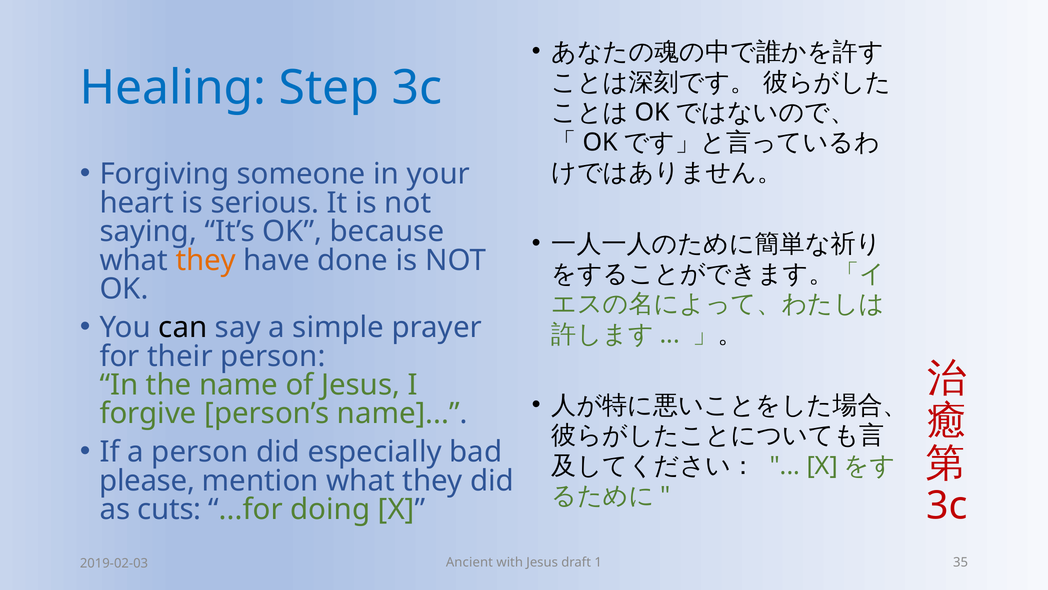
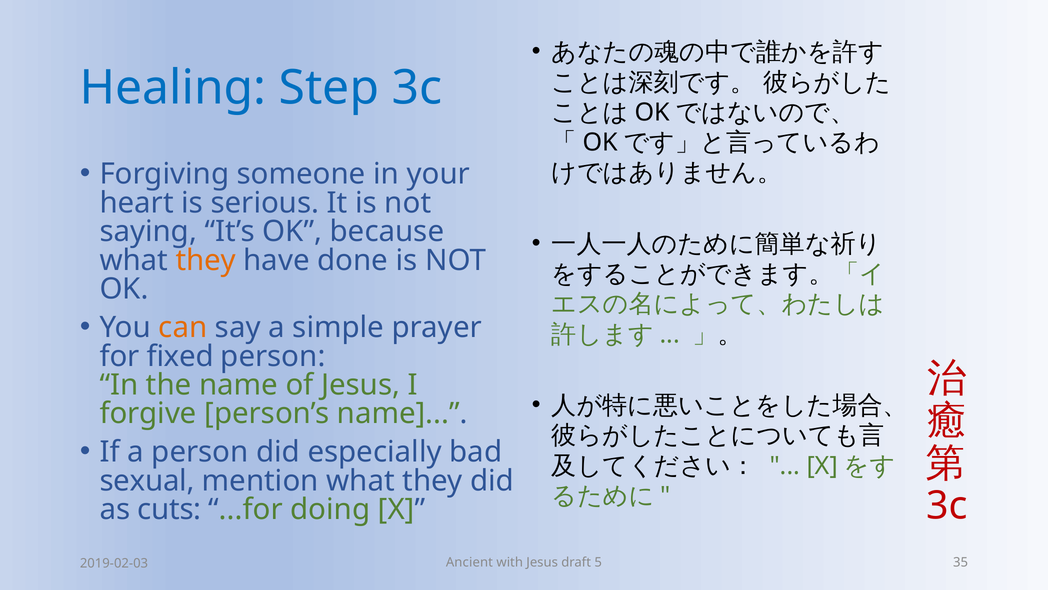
can colour: black -> orange
their: their -> fixed
please: please -> sexual
1: 1 -> 5
